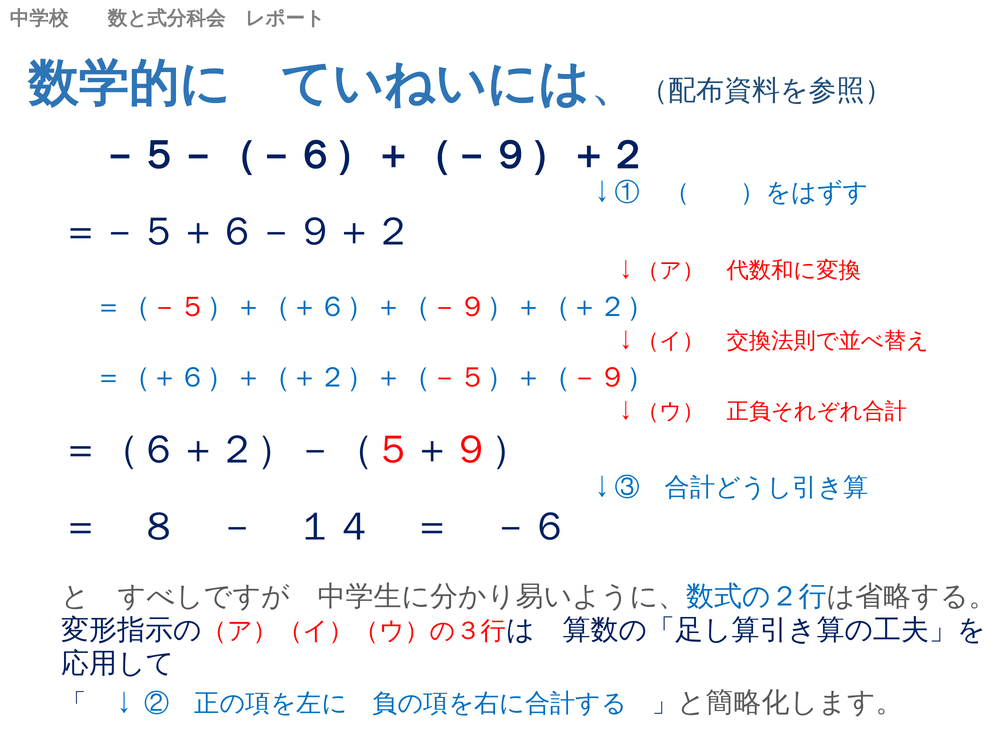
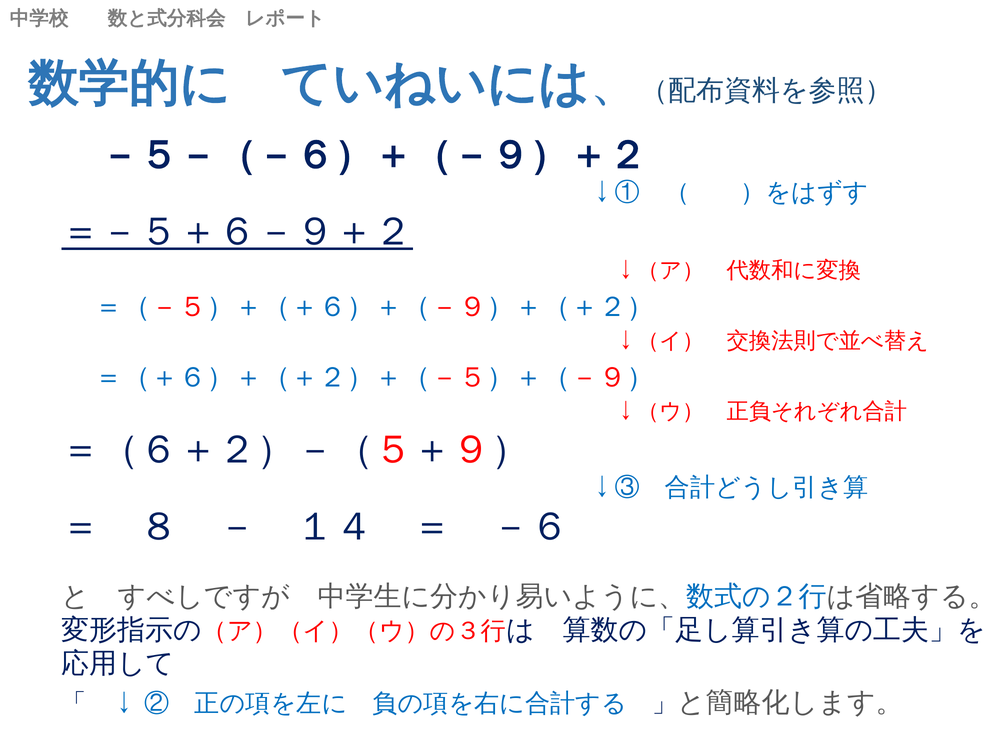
＝－５＋６－９＋２ underline: none -> present
